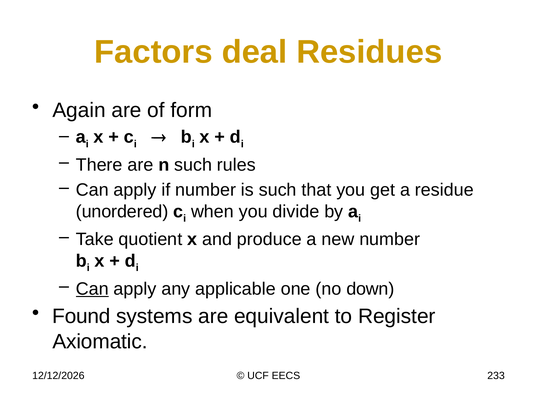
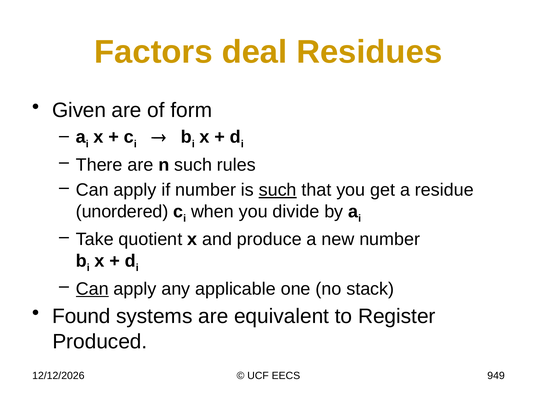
Again: Again -> Given
such at (278, 190) underline: none -> present
down: down -> stack
Axiomatic: Axiomatic -> Produced
233: 233 -> 949
